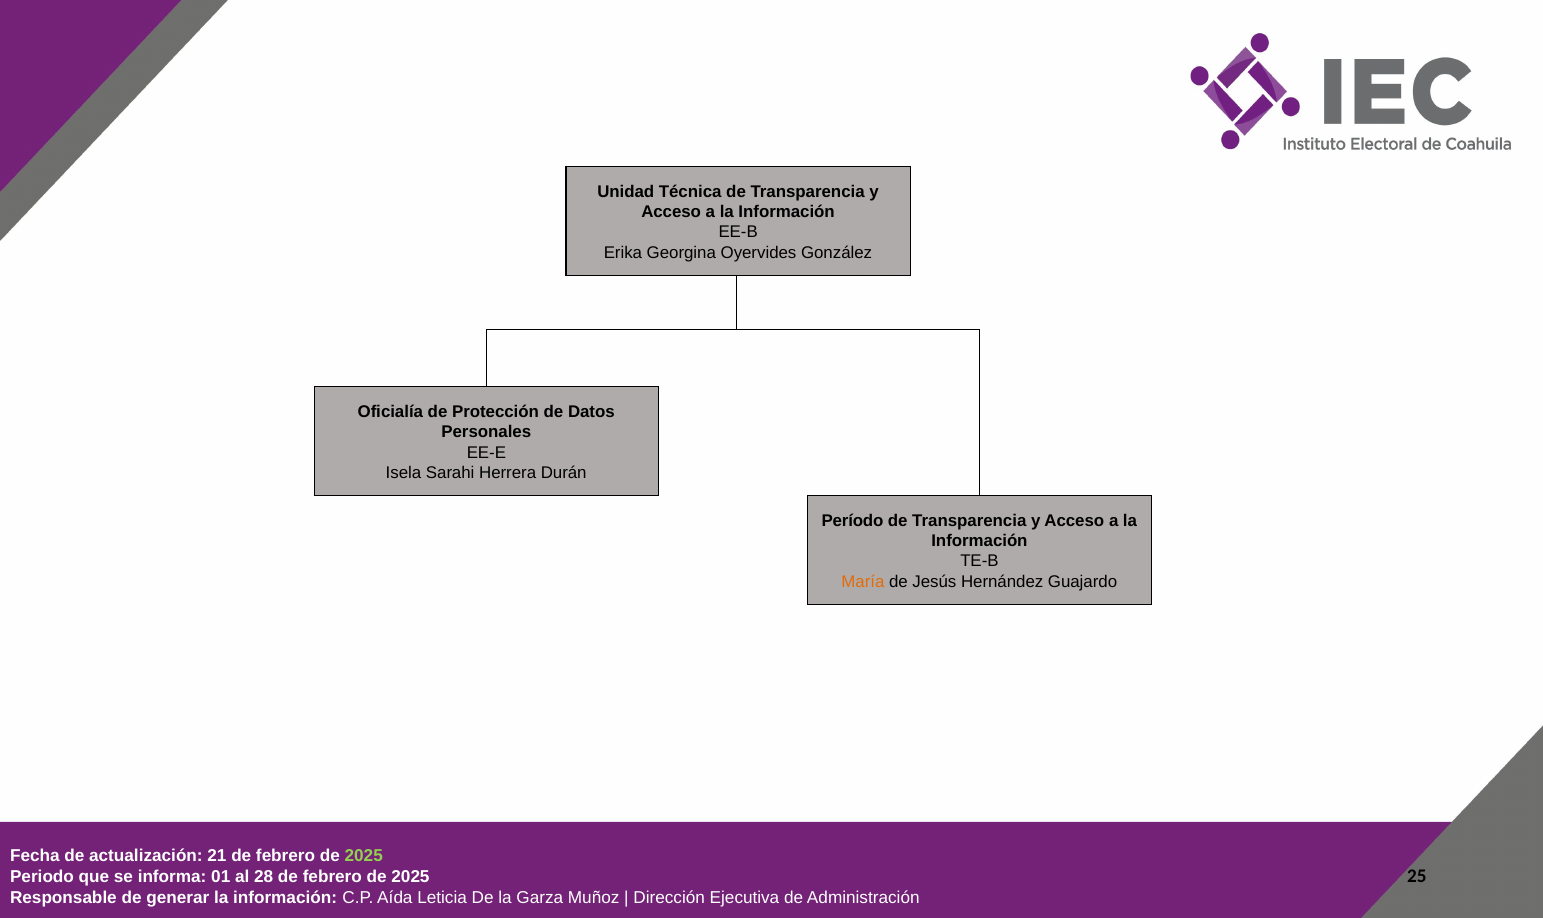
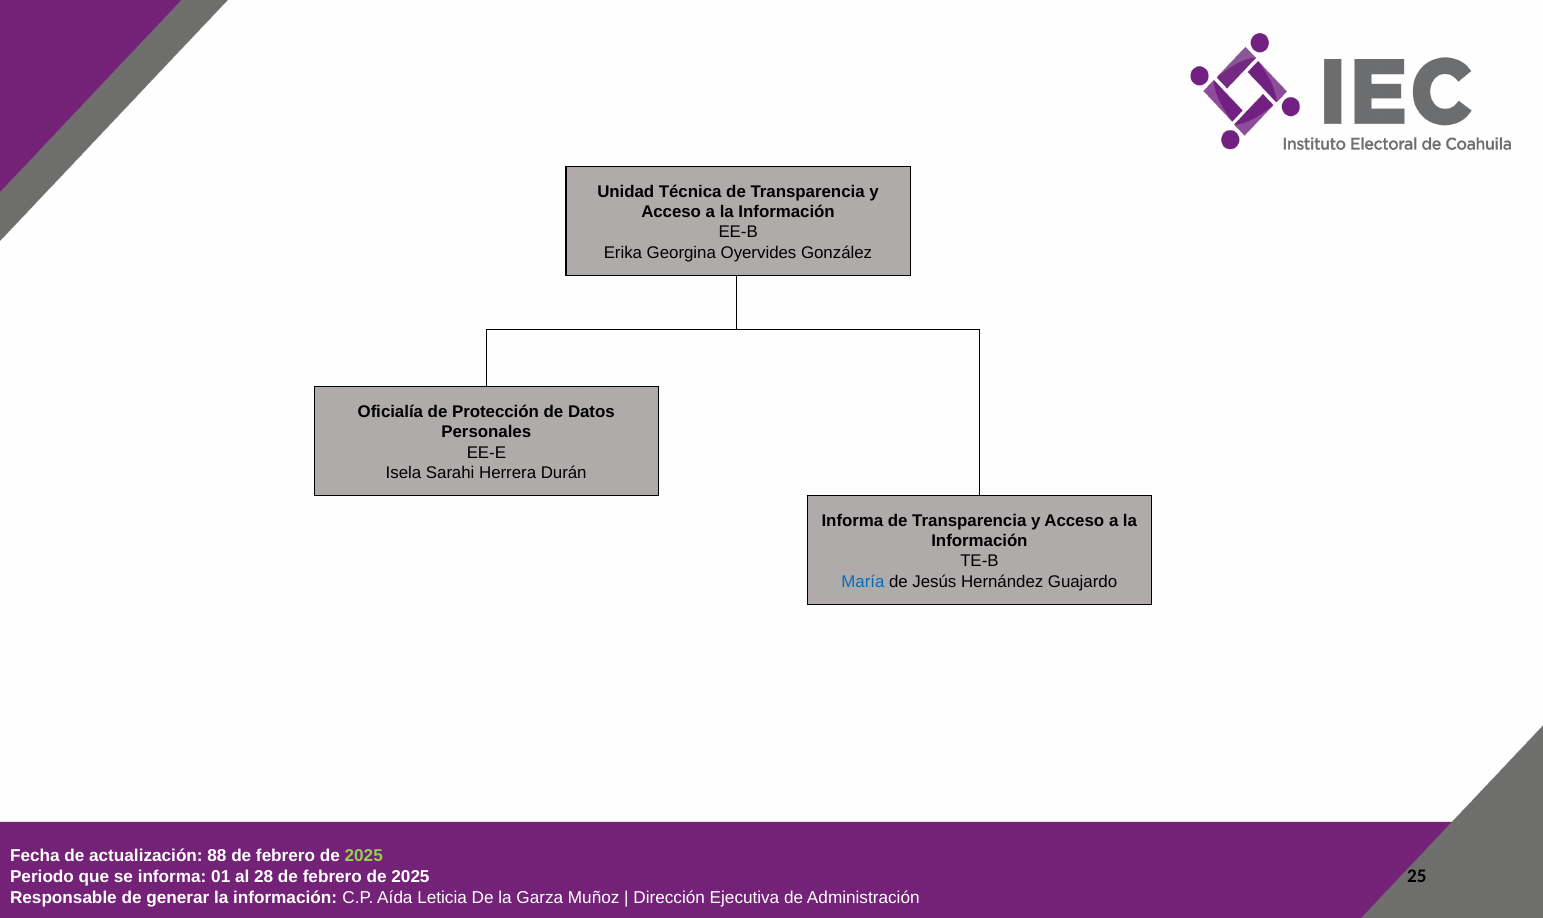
Período at (853, 521): Período -> Informa
María colour: orange -> blue
21: 21 -> 88
